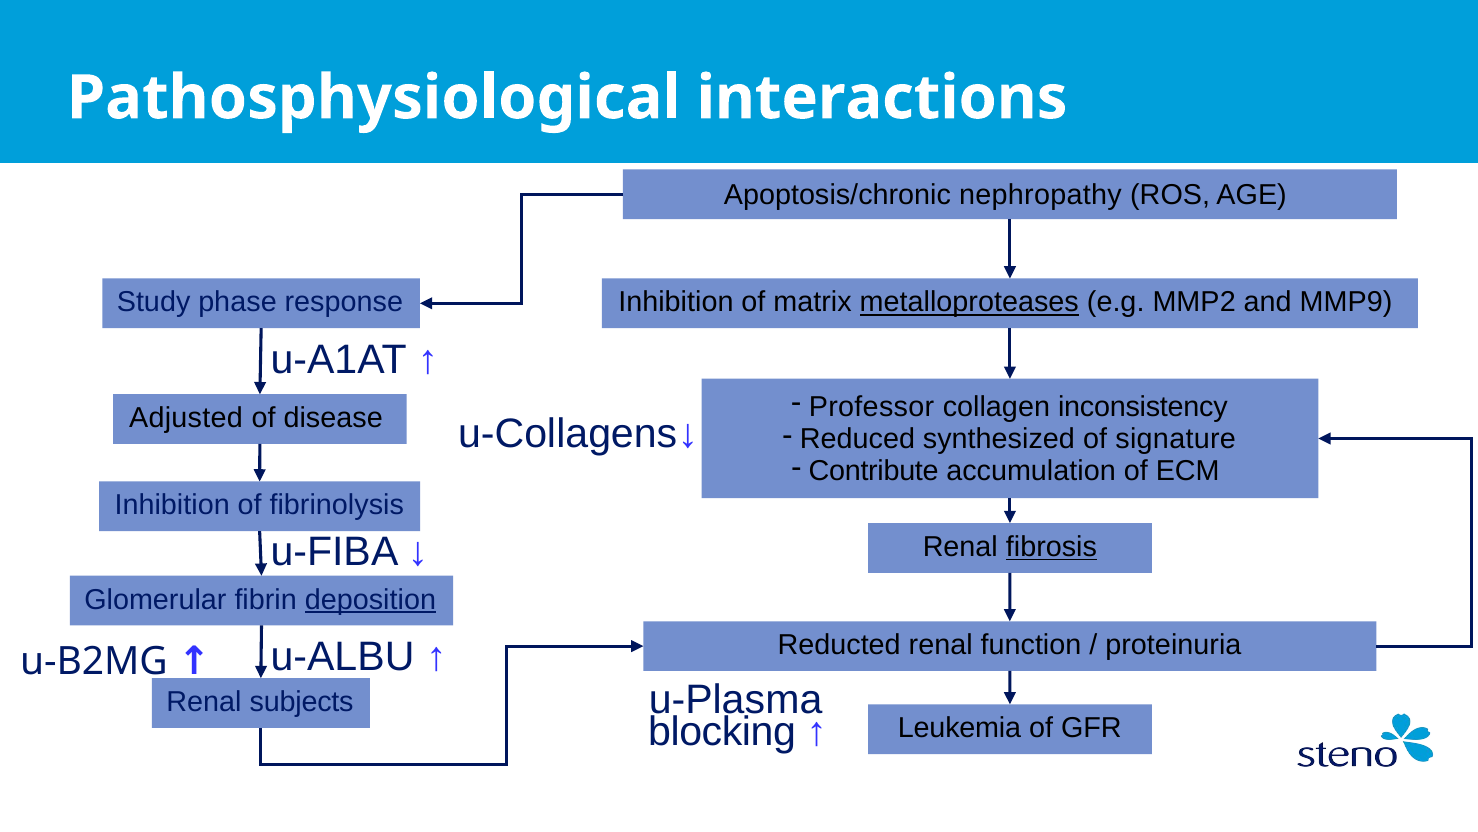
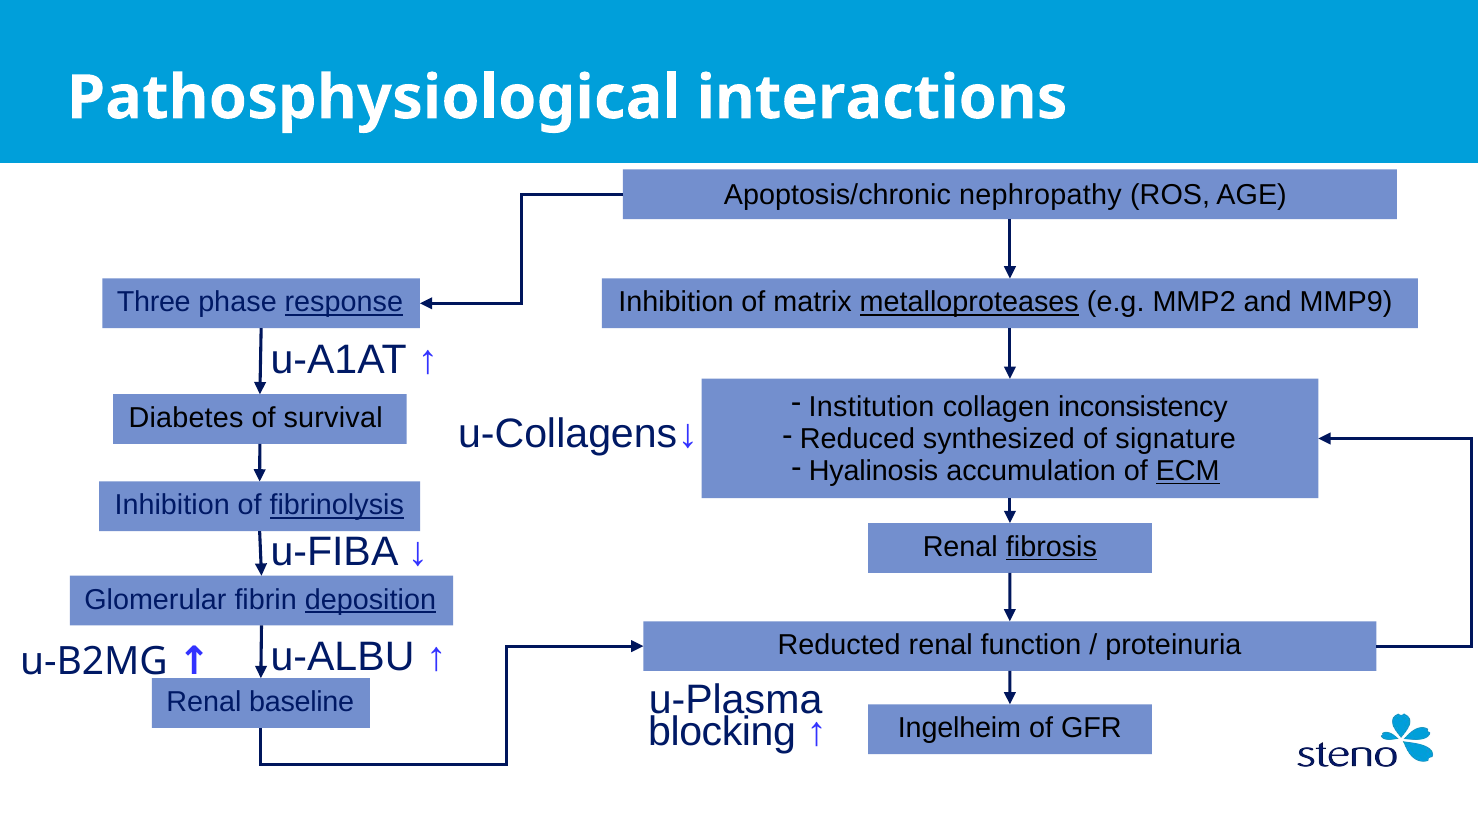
Study: Study -> Three
response underline: none -> present
Professor: Professor -> Institution
Adjusted: Adjusted -> Diabetes
disease: disease -> survival
Contribute: Contribute -> Hyalinosis
ECM underline: none -> present
fibrinolysis underline: none -> present
subjects: subjects -> baseline
Leukemia: Leukemia -> Ingelheim
